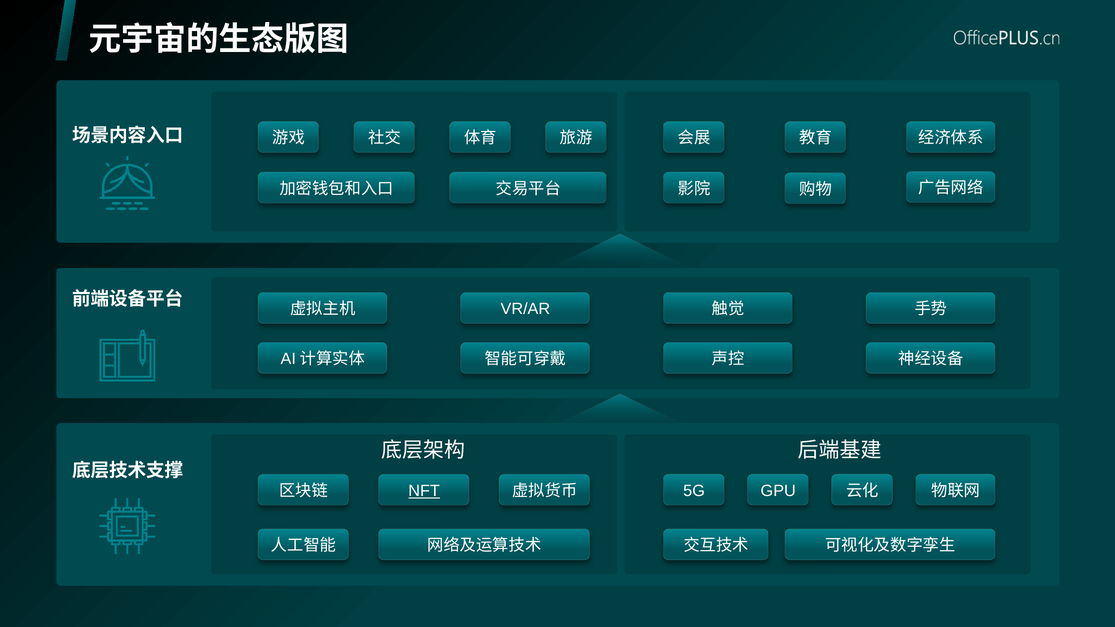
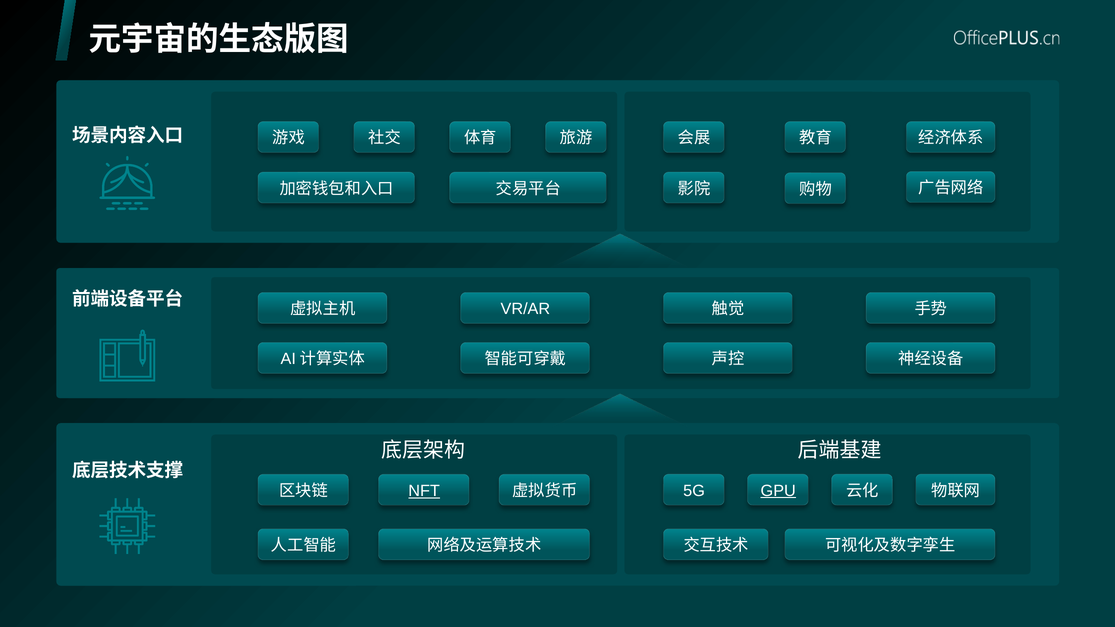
GPU underline: none -> present
